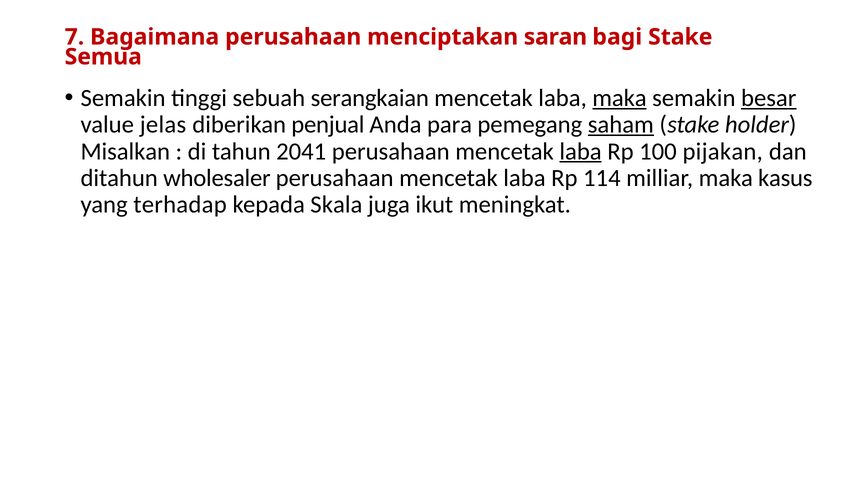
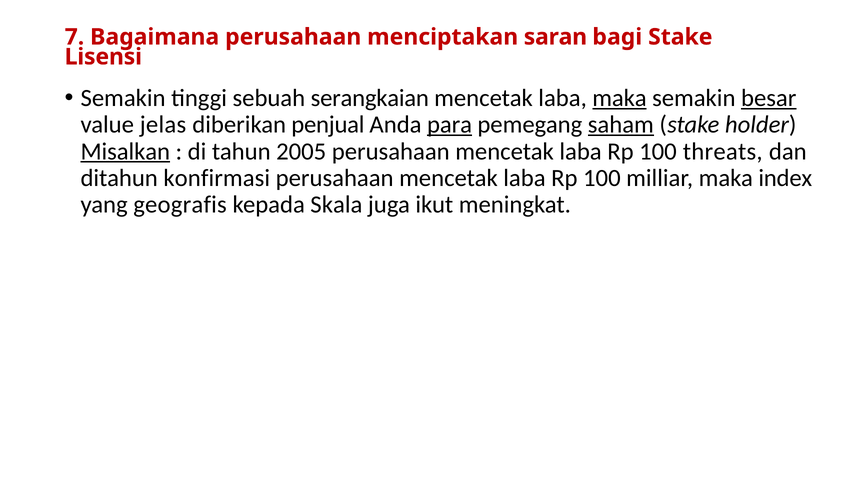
Semua: Semua -> Lisensi
para underline: none -> present
Misalkan underline: none -> present
2041: 2041 -> 2005
laba at (581, 151) underline: present -> none
pijakan: pijakan -> threats
wholesaler: wholesaler -> konfirmasi
114 at (602, 178): 114 -> 100
kasus: kasus -> index
terhadap: terhadap -> geografis
